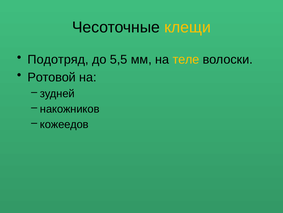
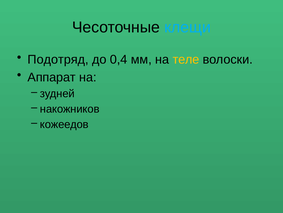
клещи colour: yellow -> light blue
5,5: 5,5 -> 0,4
Ротовой: Ротовой -> Аппарат
